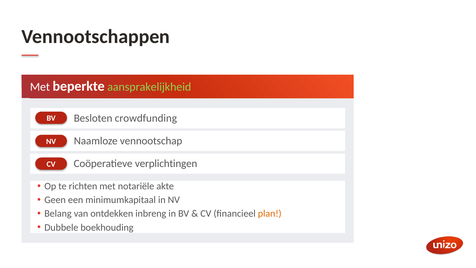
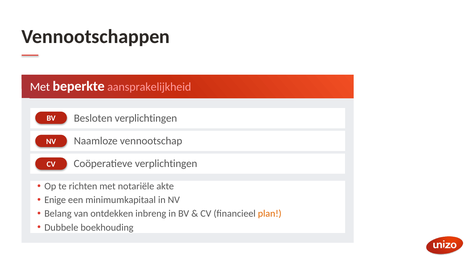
aansprakelijkheid colour: light green -> pink
Besloten crowdfunding: crowdfunding -> verplichtingen
Geen: Geen -> Enige
